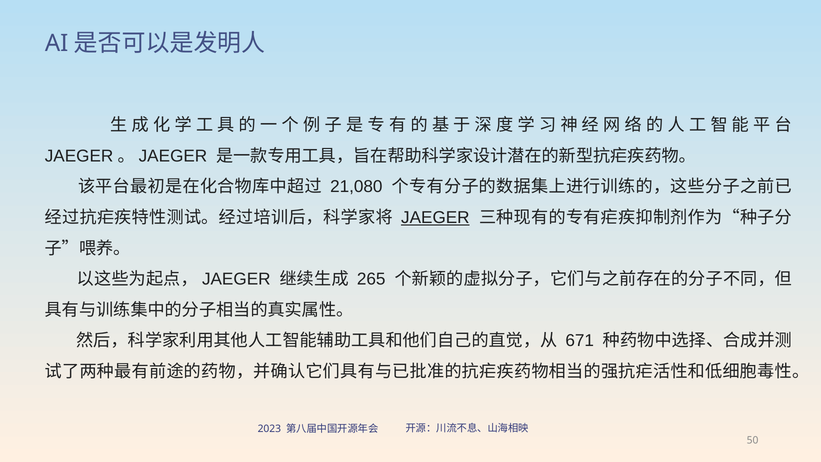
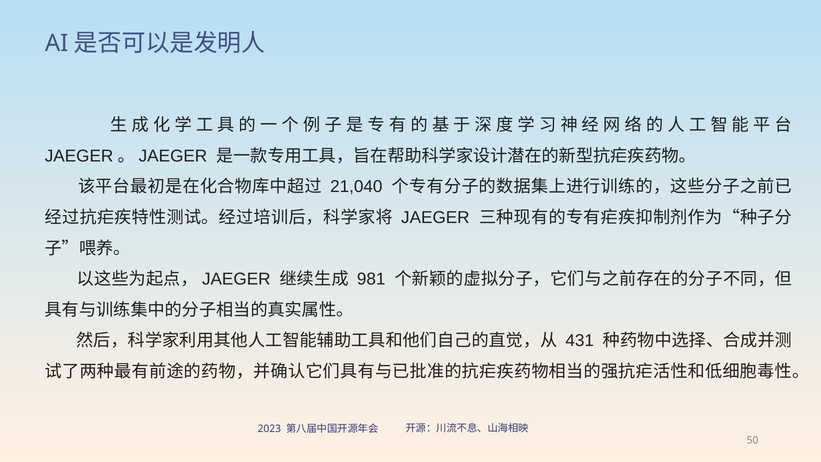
21,080: 21,080 -> 21,040
JAEGER underline: present -> none
265: 265 -> 981
671: 671 -> 431
